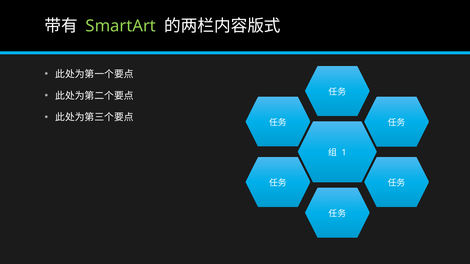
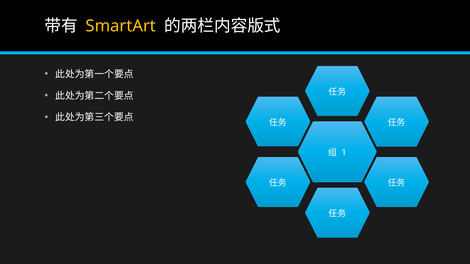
SmartArt colour: light green -> yellow
